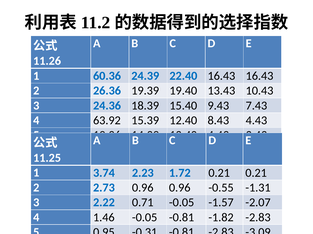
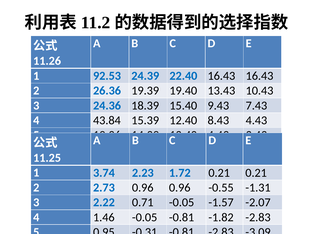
60.36: 60.36 -> 92.53
63.92: 63.92 -> 43.84
